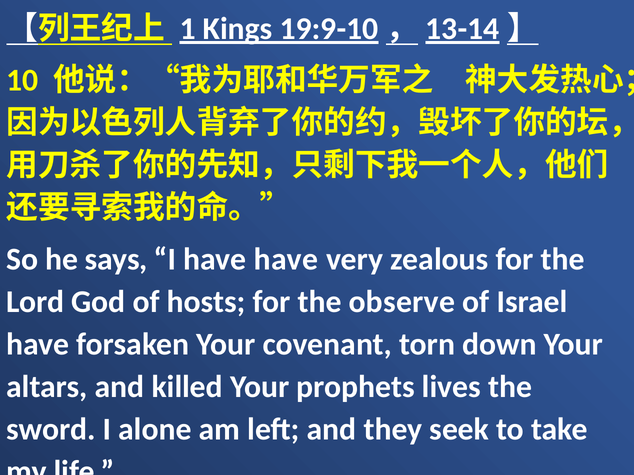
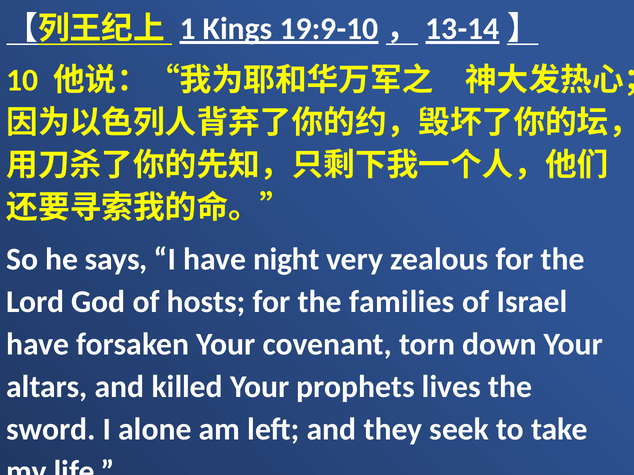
have have: have -> night
observe: observe -> families
